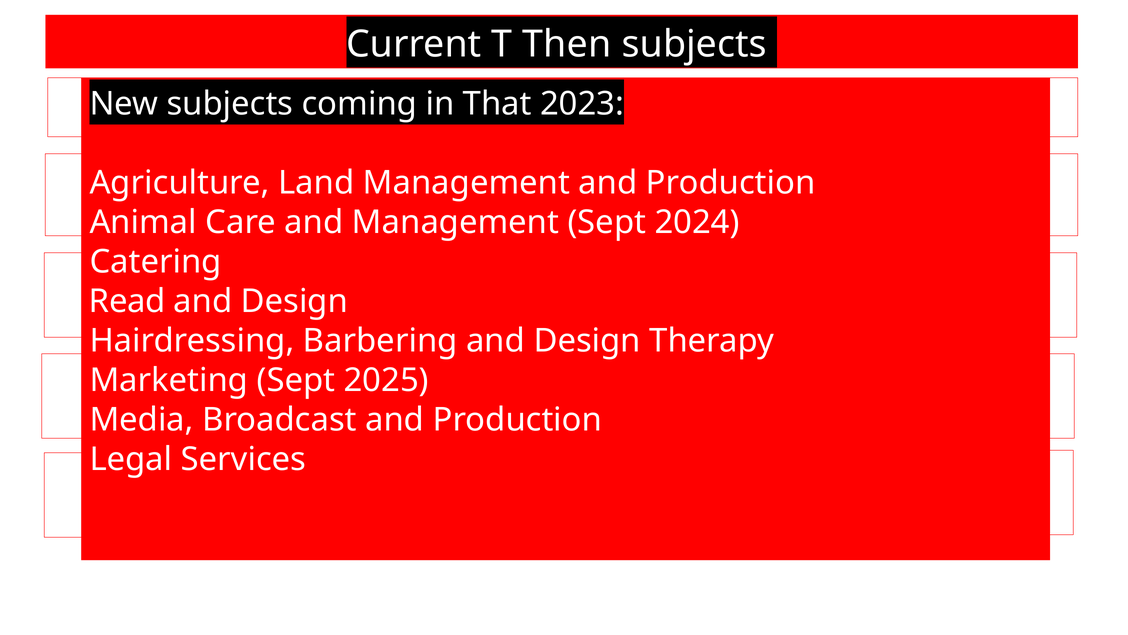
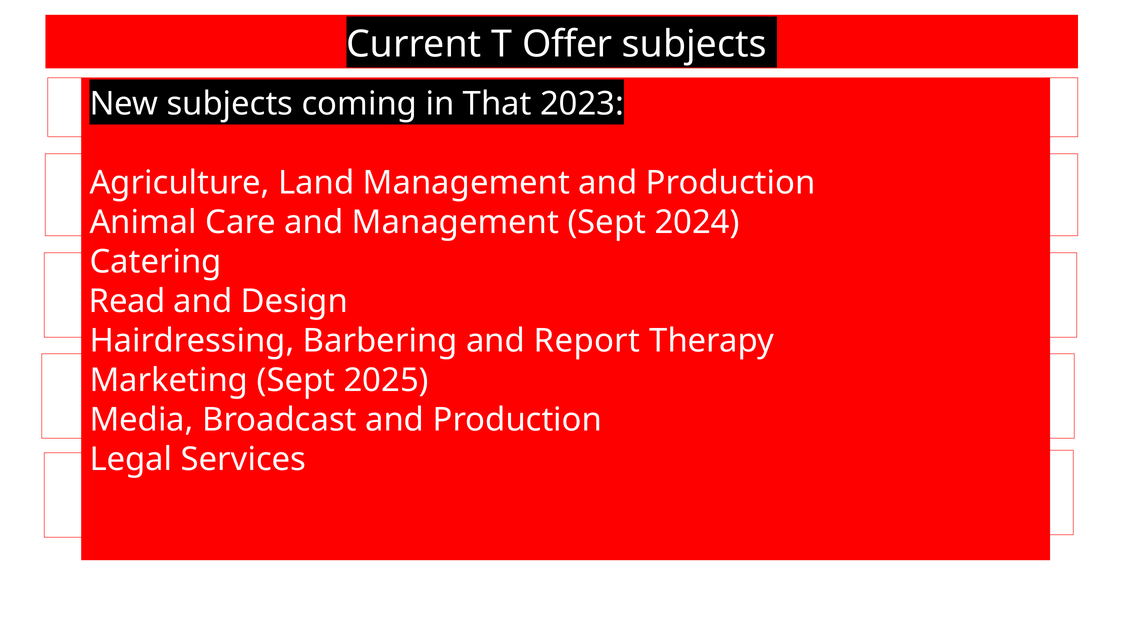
Then: Then -> Offer
Barbering and Design: Design -> Report
